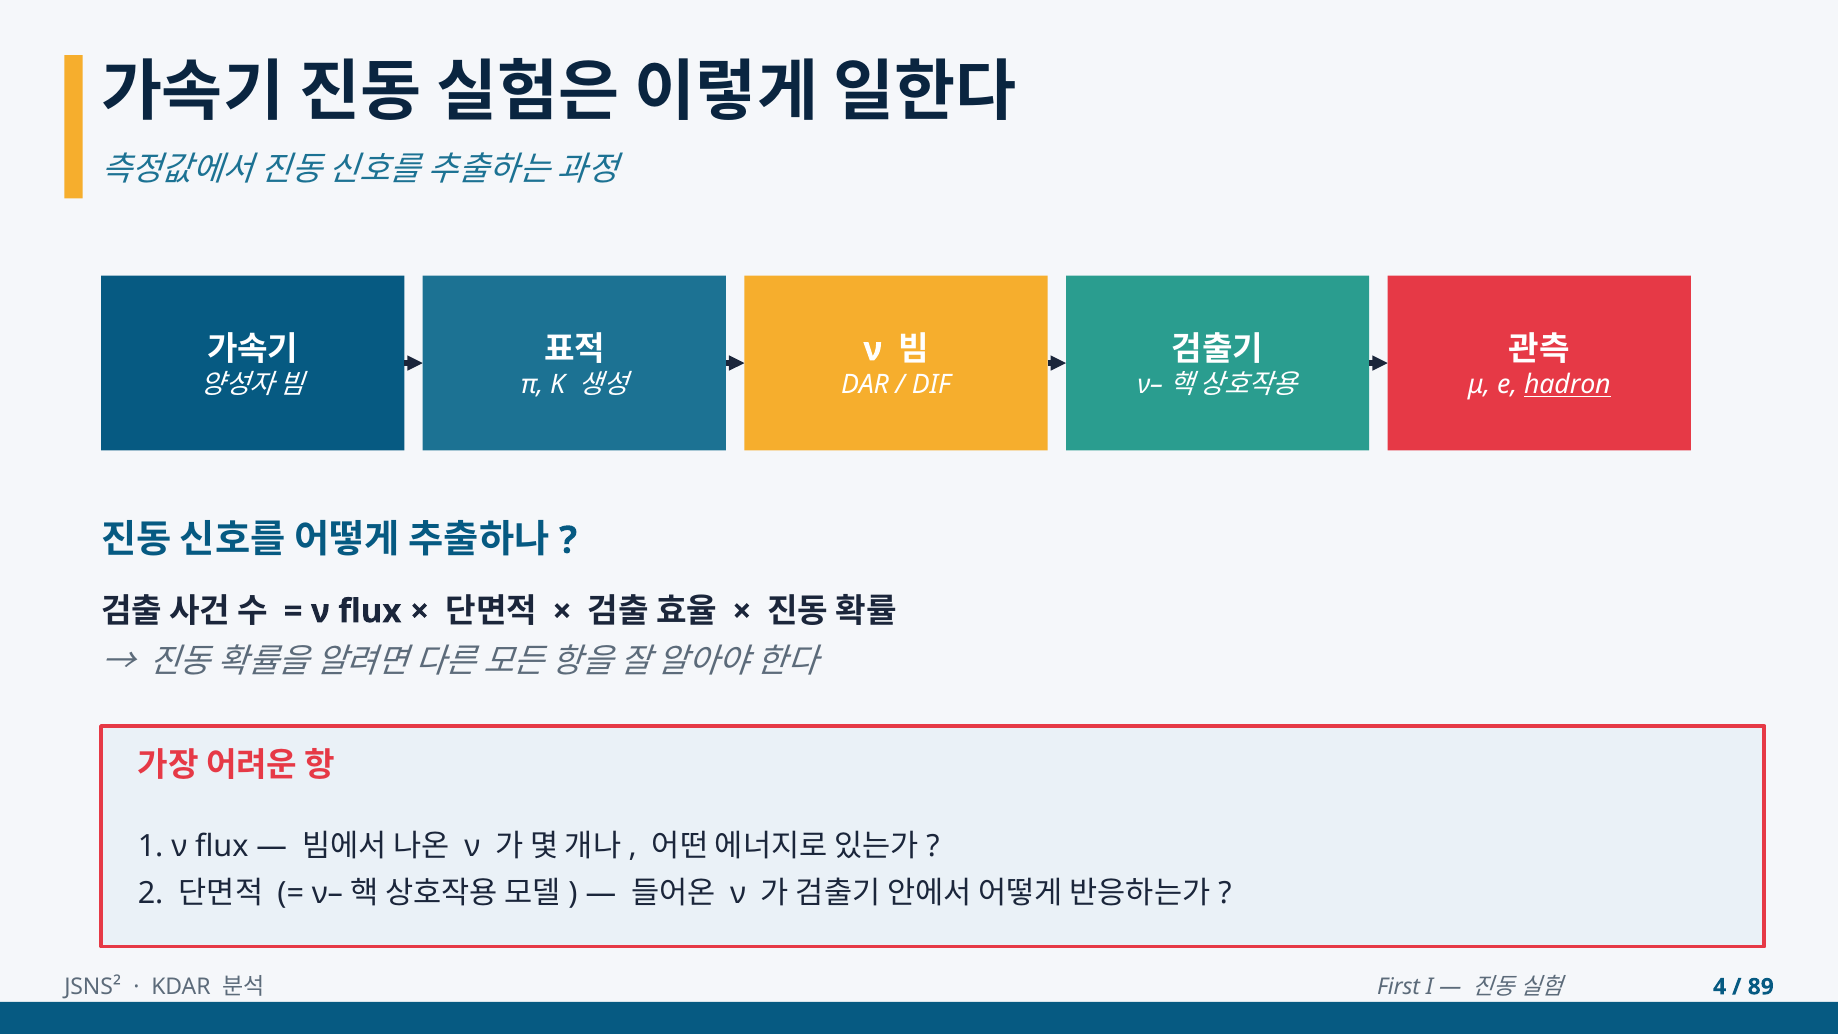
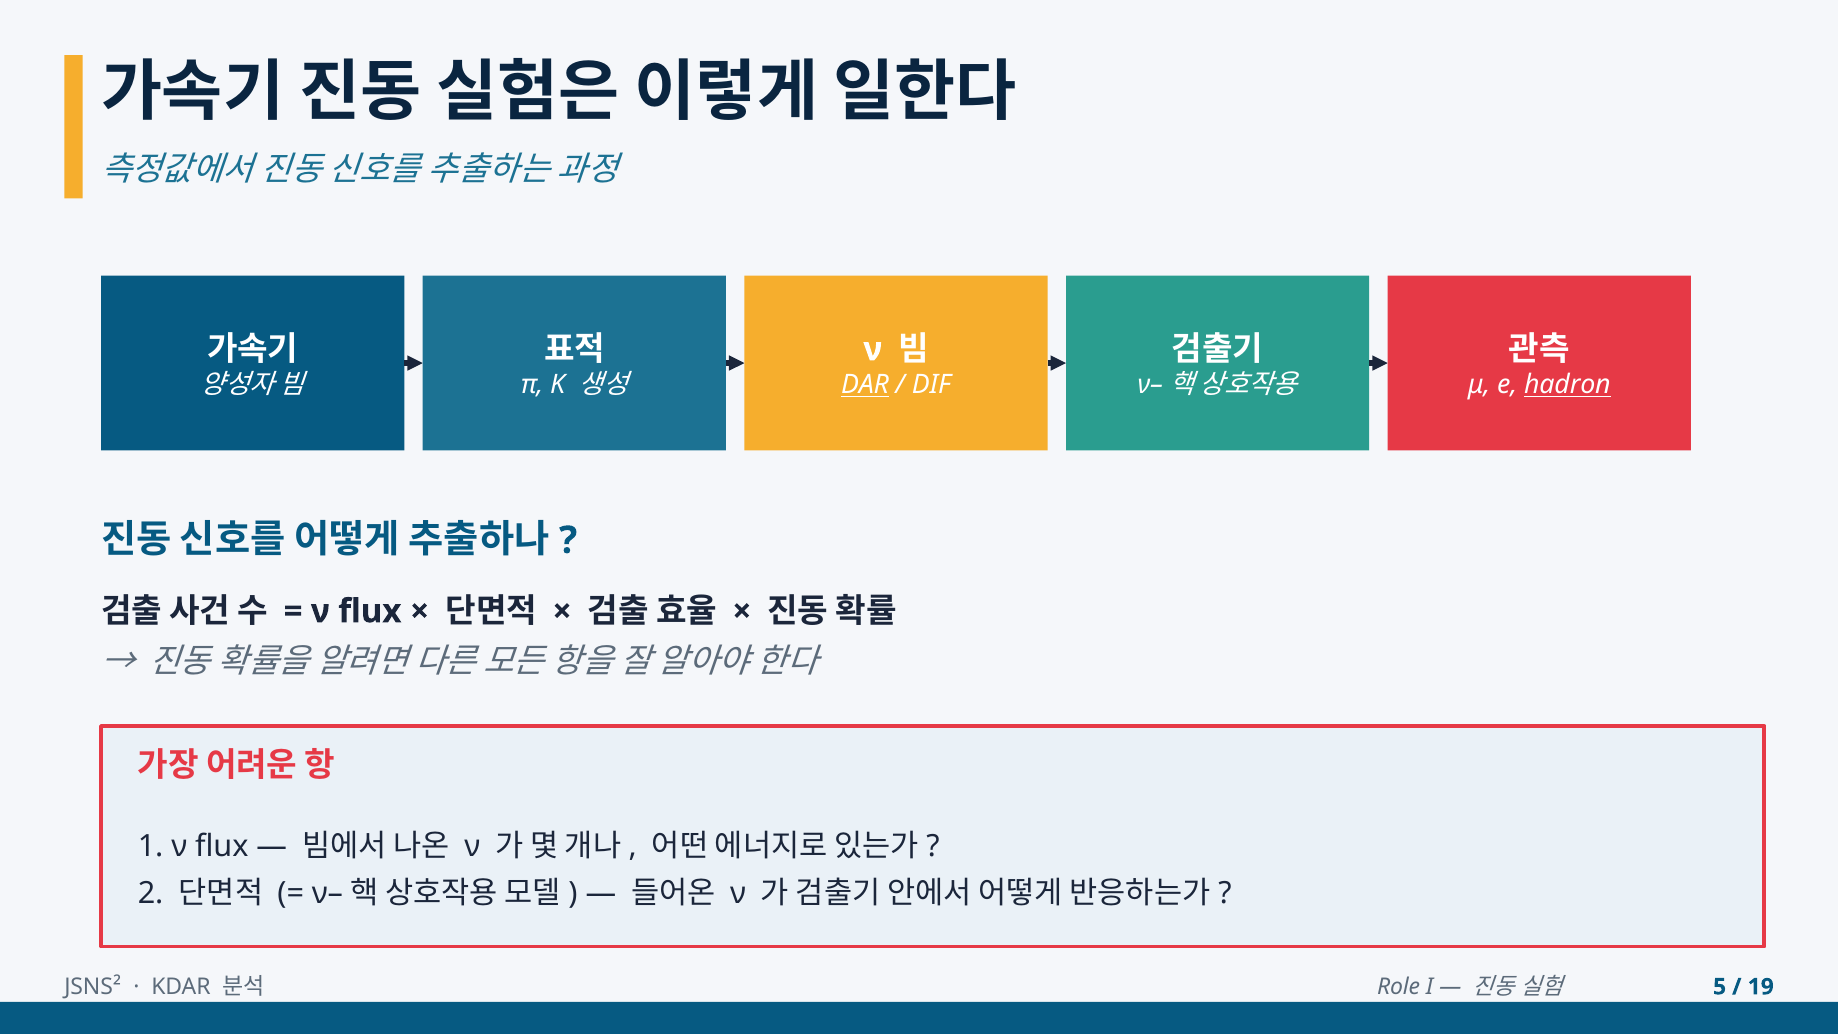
DAR underline: none -> present
4: 4 -> 5
89: 89 -> 19
First: First -> Role
